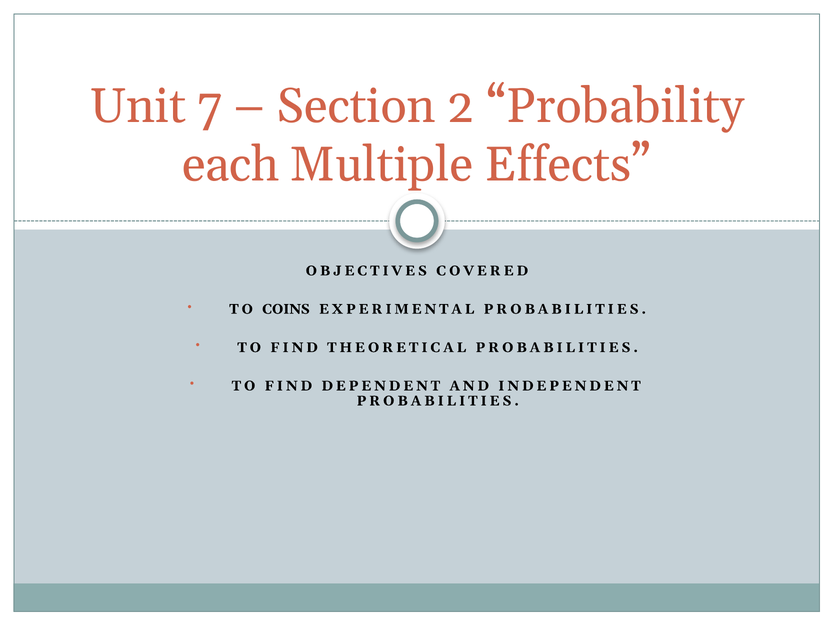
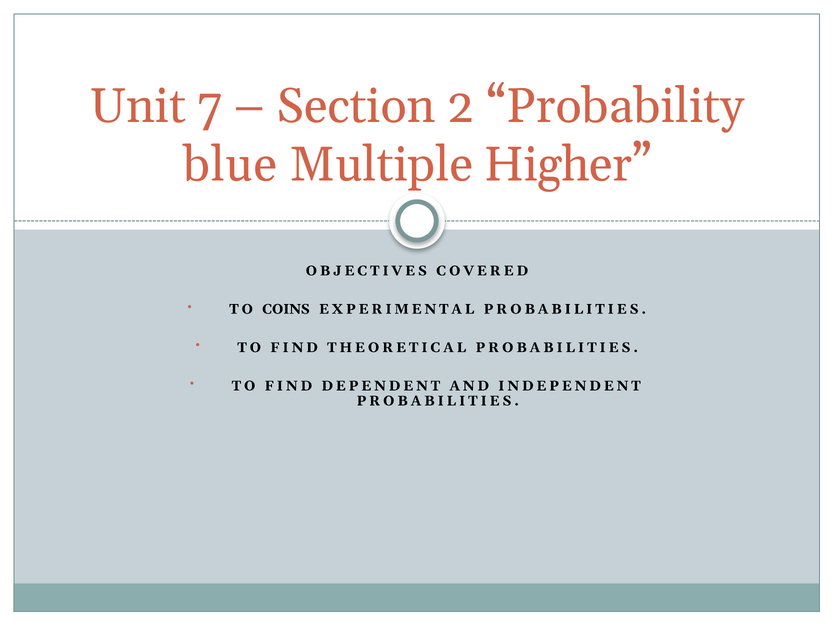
each: each -> blue
Effects: Effects -> Higher
